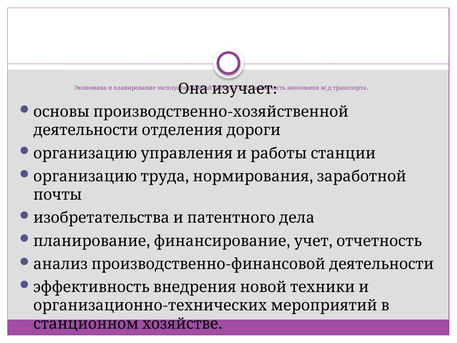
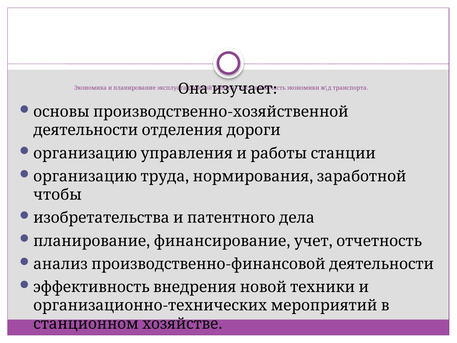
почты: почты -> чтобы
